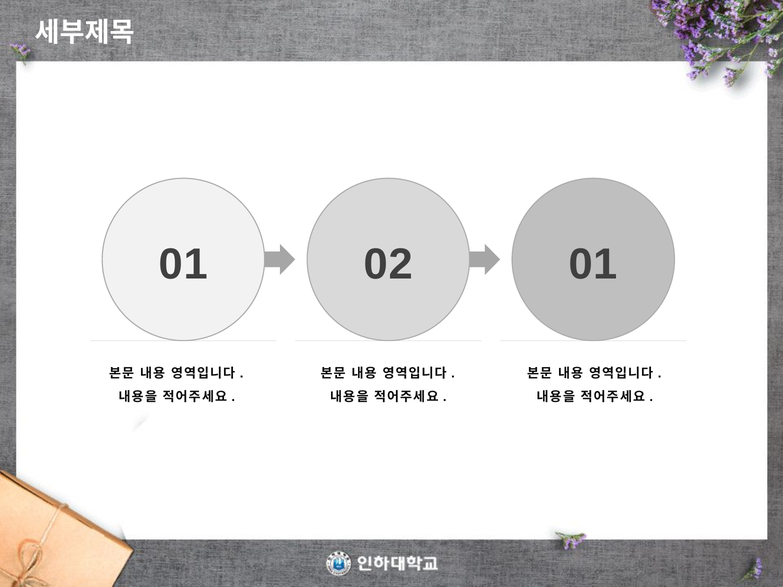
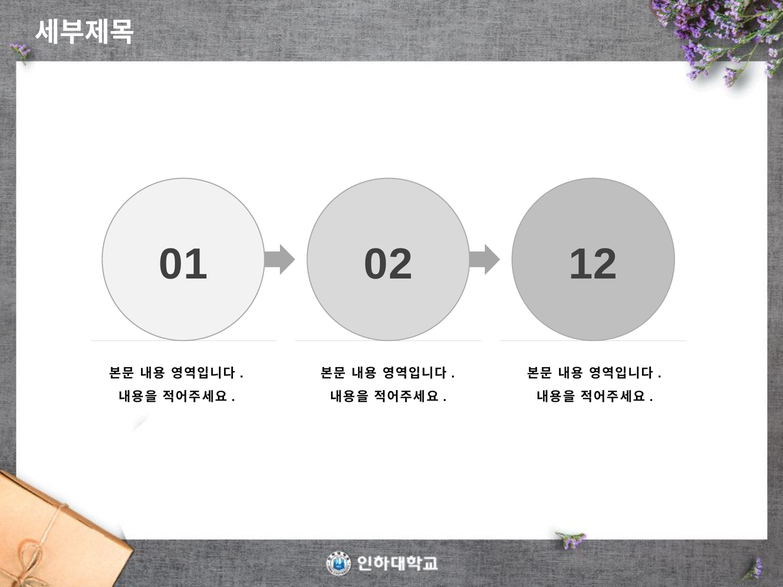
02 01: 01 -> 12
